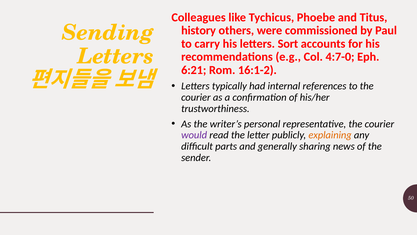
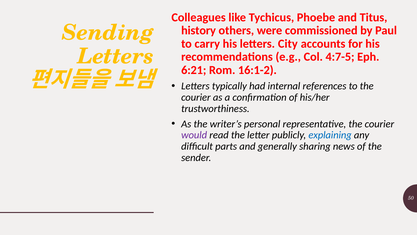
Sort: Sort -> City
4:7-0: 4:7-0 -> 4:7-5
explaining colour: orange -> blue
